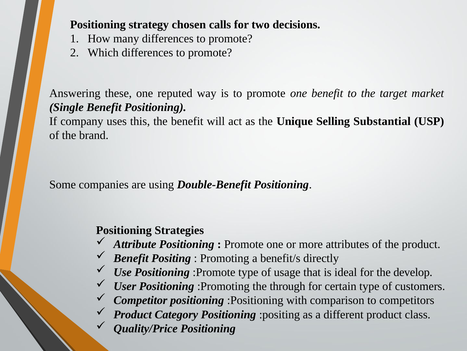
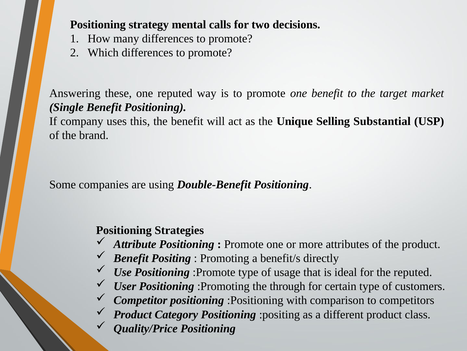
chosen: chosen -> mental
the develop: develop -> reputed
